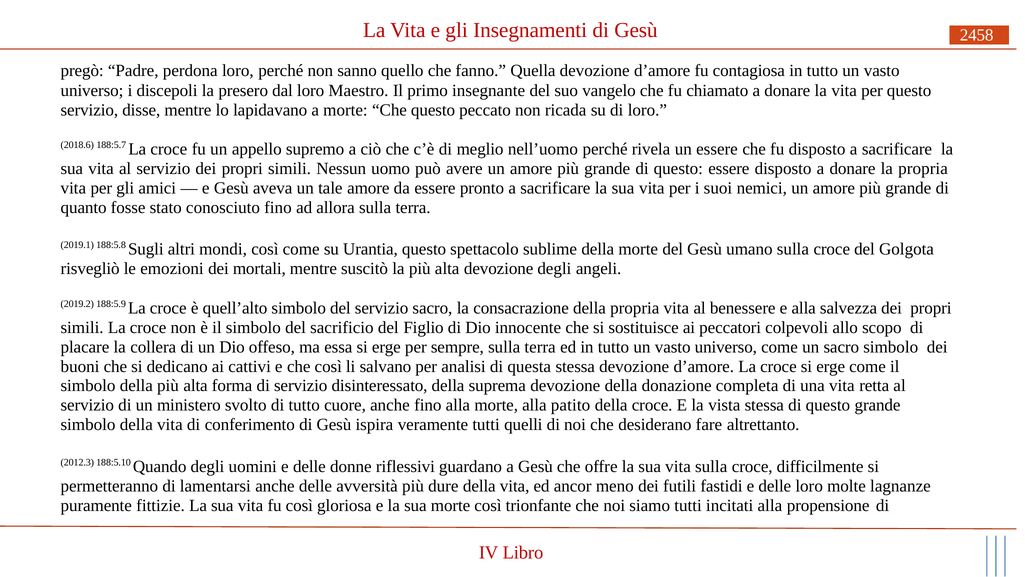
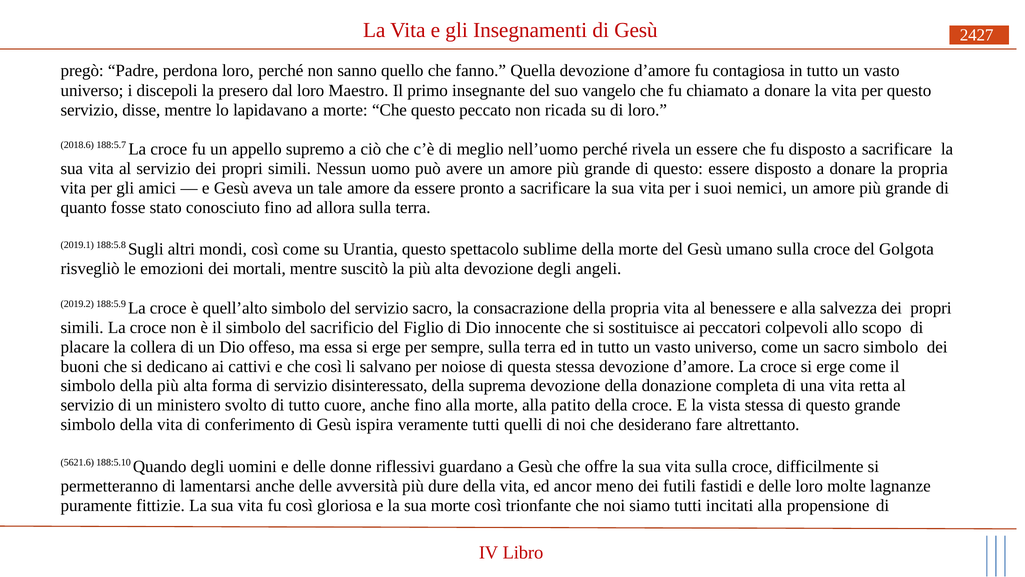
2458: 2458 -> 2427
analisi: analisi -> noiose
2012.3: 2012.3 -> 5621.6
